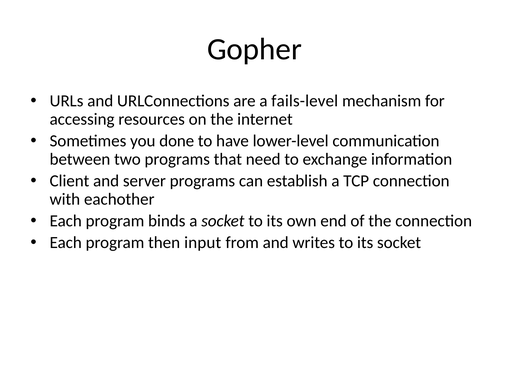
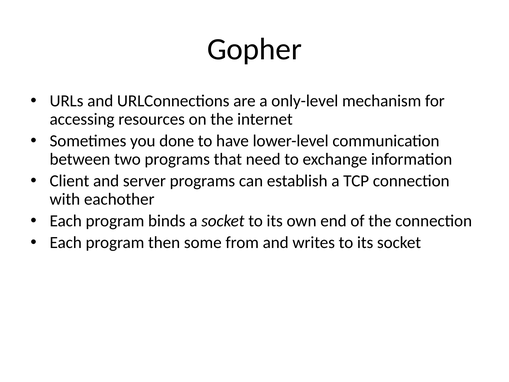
fails-level: fails-level -> only-level
input: input -> some
